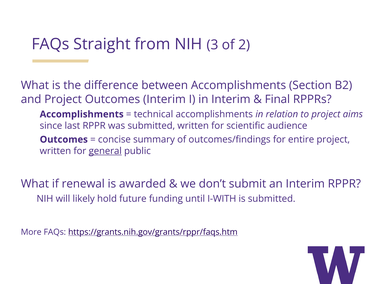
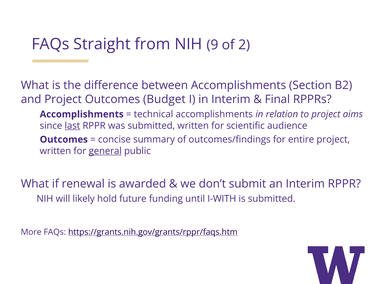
3: 3 -> 9
Outcomes Interim: Interim -> Budget
last underline: none -> present
